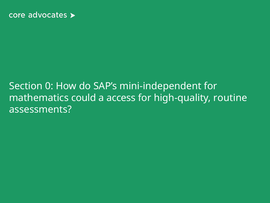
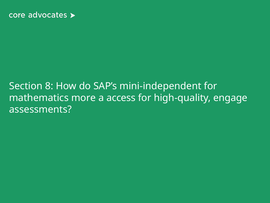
0: 0 -> 8
could: could -> more
routine: routine -> engage
